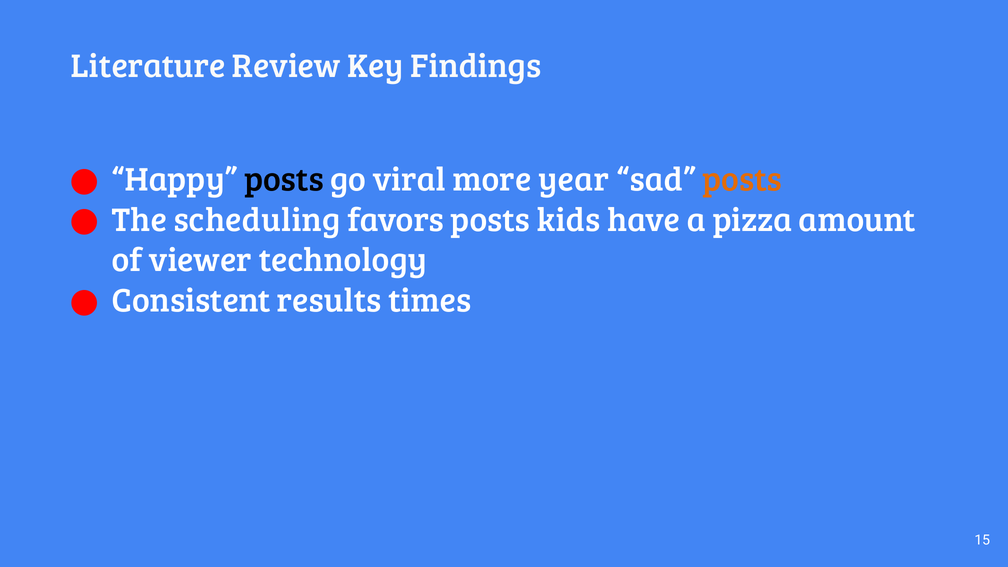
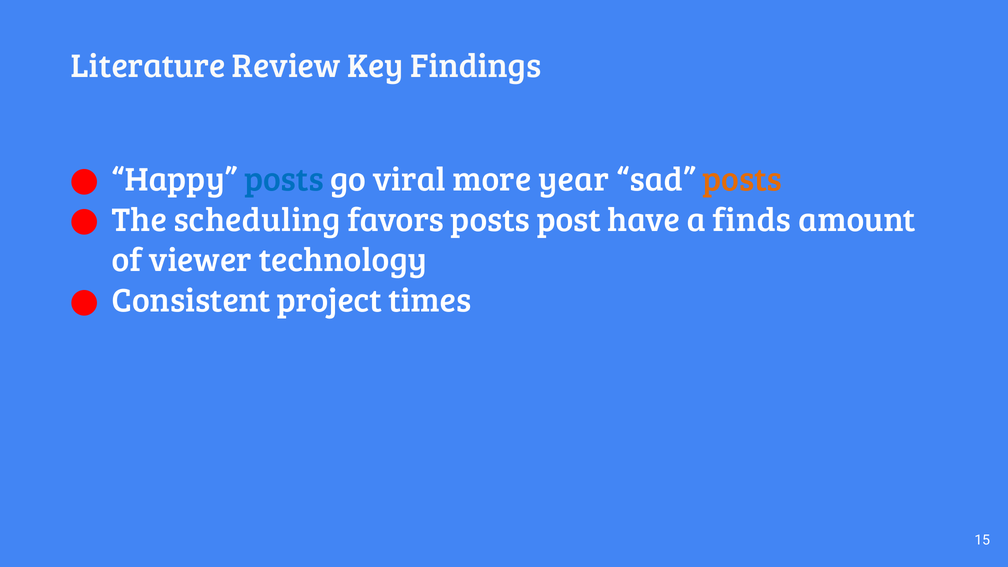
posts at (284, 180) colour: black -> blue
kids: kids -> post
pizza: pizza -> finds
results: results -> project
